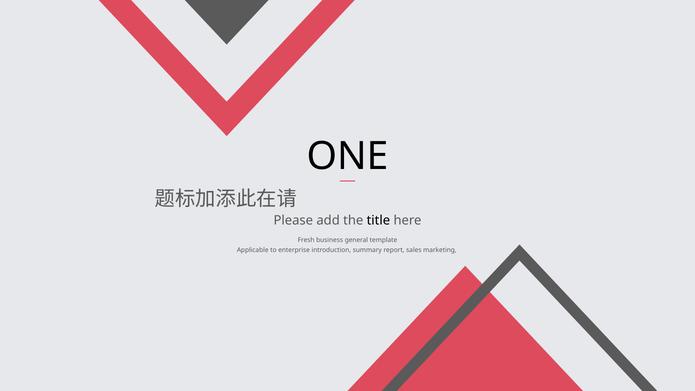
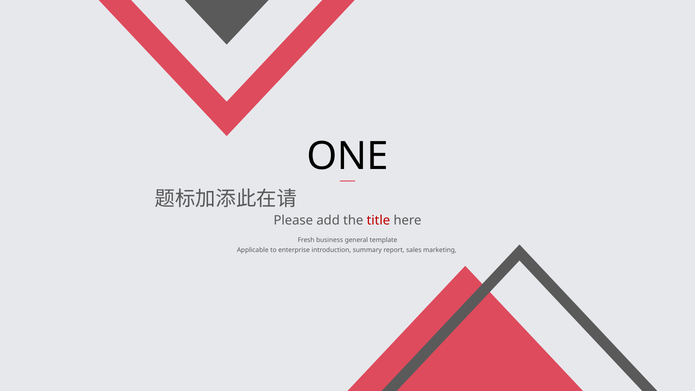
title colour: black -> red
